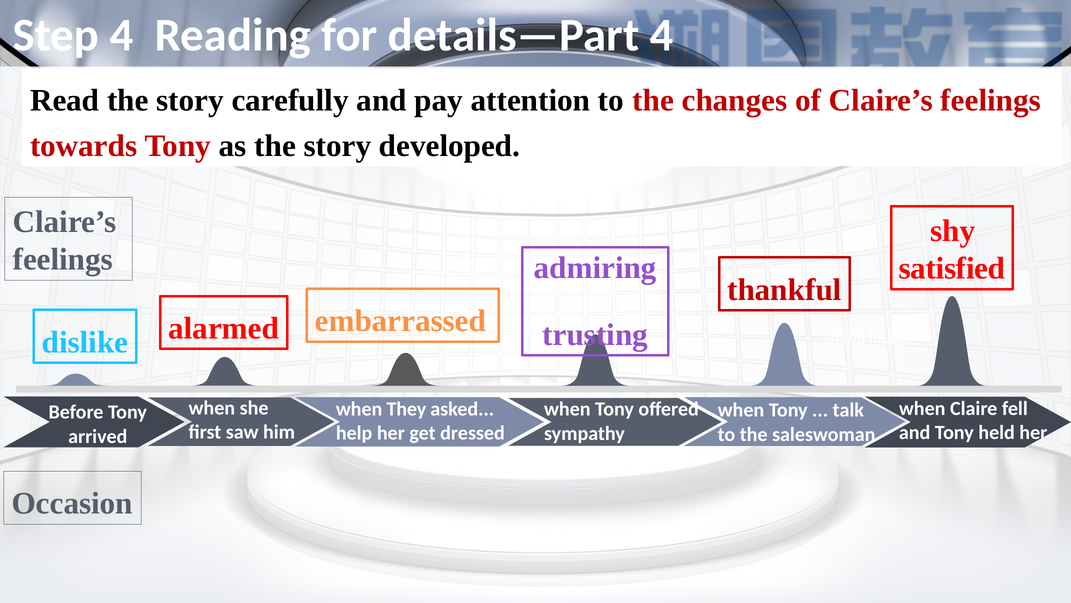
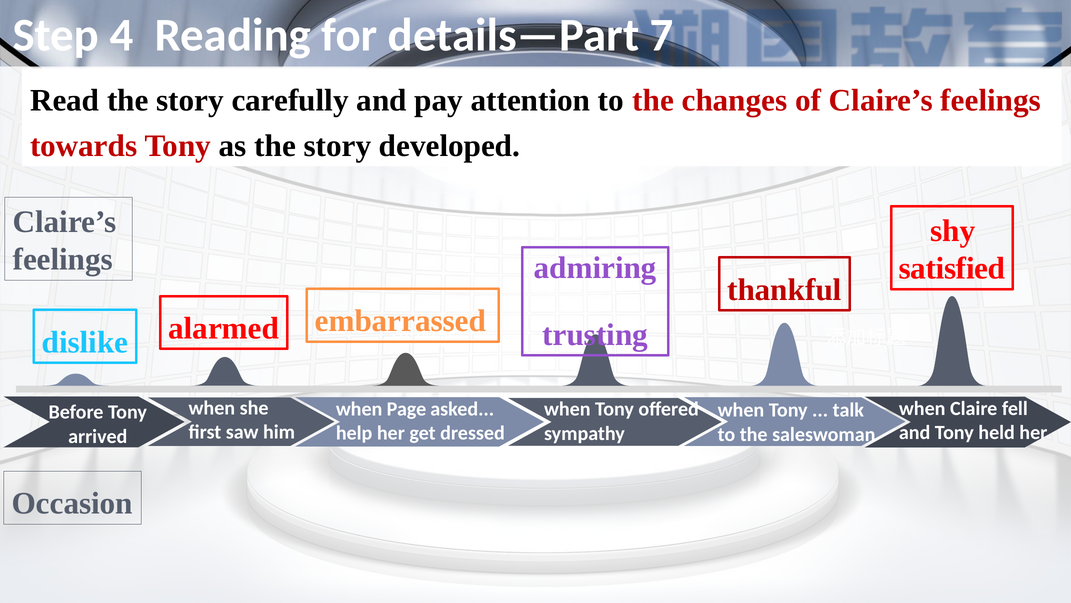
details—Part 4: 4 -> 7
They: They -> Page
